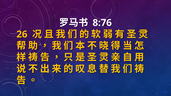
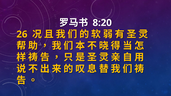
8:76: 8:76 -> 8:20
